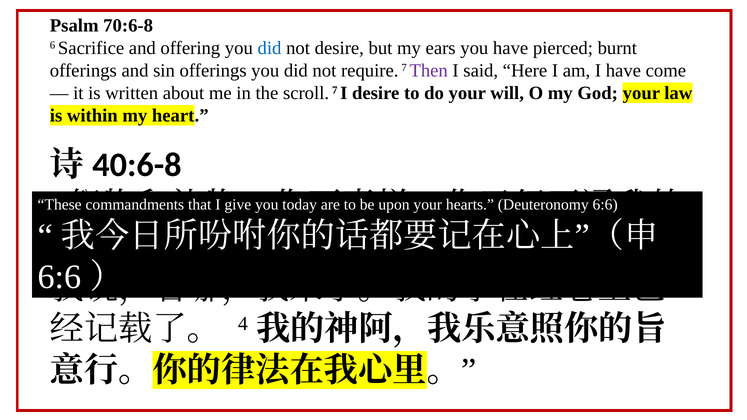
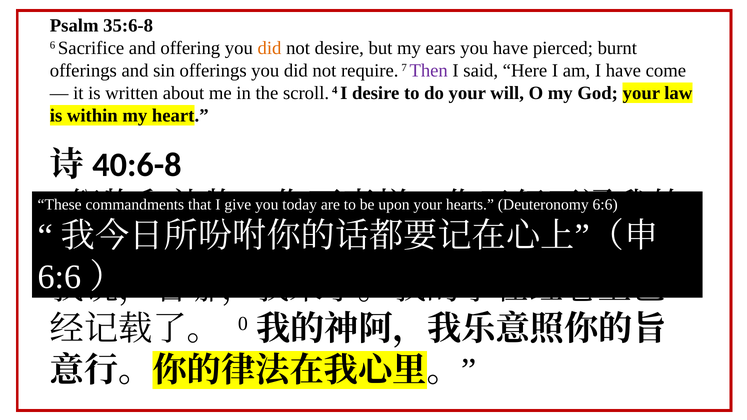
70:6-8: 70:6-8 -> 35:6-8
did at (269, 48) colour: blue -> orange
scroll 7: 7 -> 4
4: 4 -> 0
